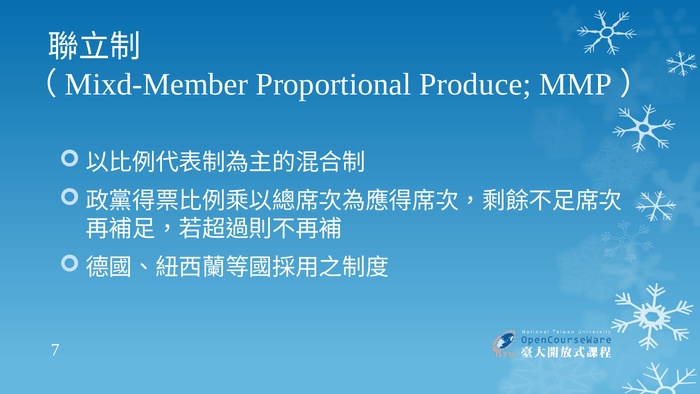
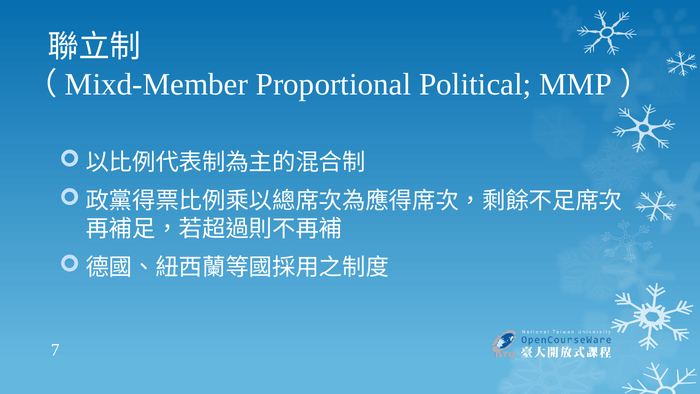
Produce: Produce -> Political
